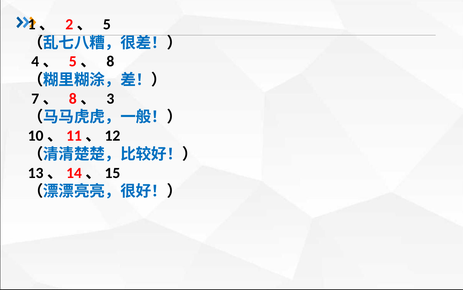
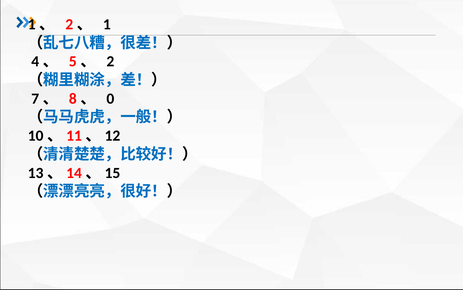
5: 5 -> 1
8: 8 -> 2
3: 3 -> 0
